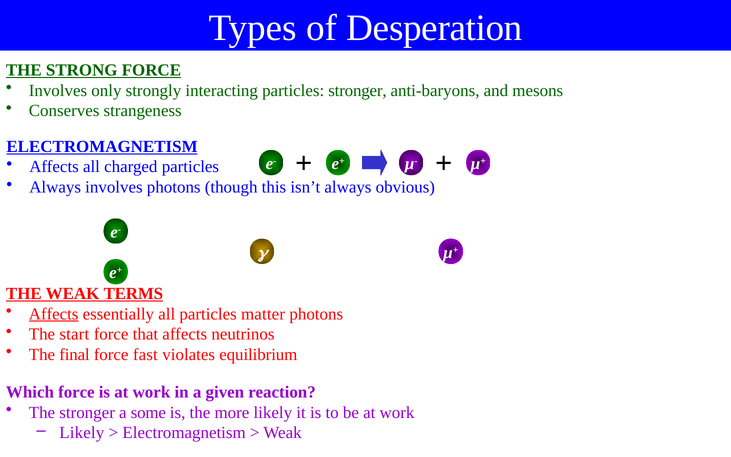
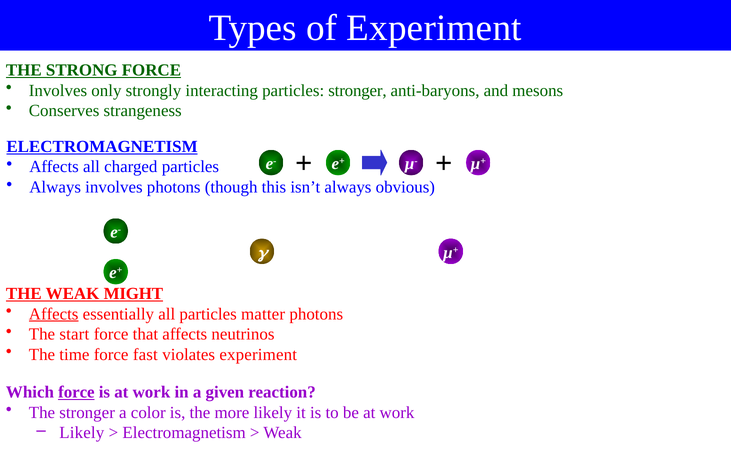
of Desperation: Desperation -> Experiment
TERMS: TERMS -> MIGHT
final: final -> time
violates equilibrium: equilibrium -> experiment
force at (76, 392) underline: none -> present
some: some -> color
